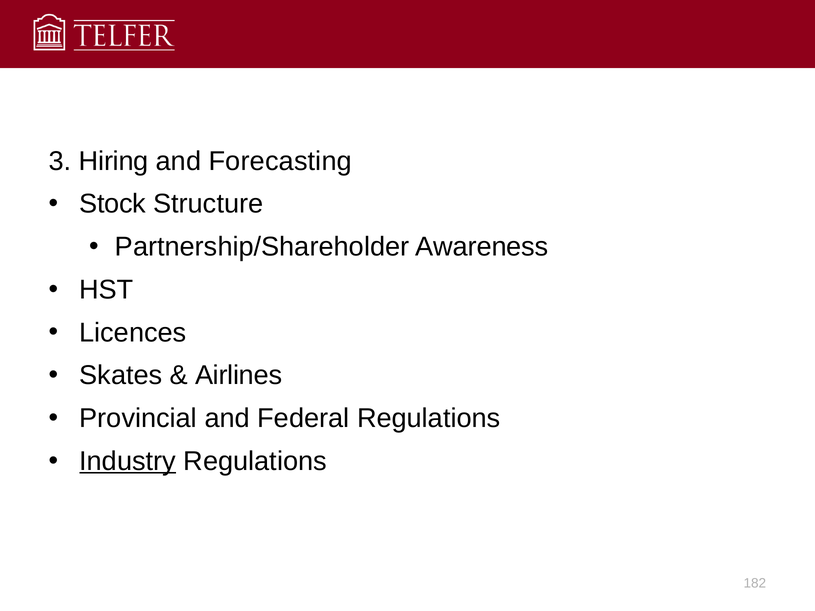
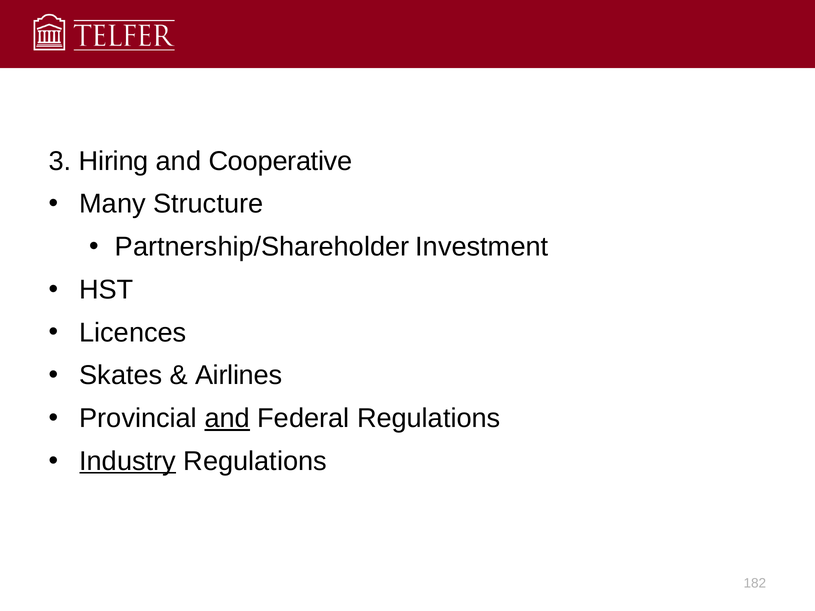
Forecasting: Forecasting -> Cooperative
Stock: Stock -> Many
Awareness: Awareness -> Investment
and at (227, 419) underline: none -> present
